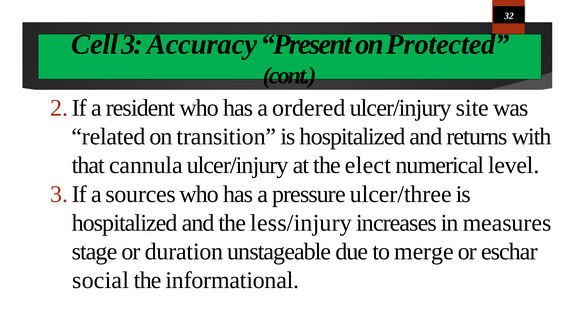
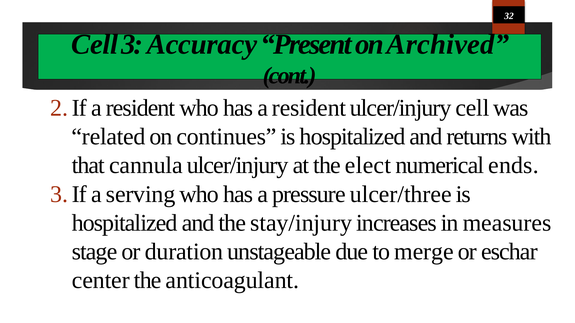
Protected: Protected -> Archived
has a ordered: ordered -> resident
ulcer/injury site: site -> cell
transition: transition -> continues
level: level -> ends
sources: sources -> serving
less/injury: less/injury -> stay/injury
social: social -> center
informational: informational -> anticoagulant
